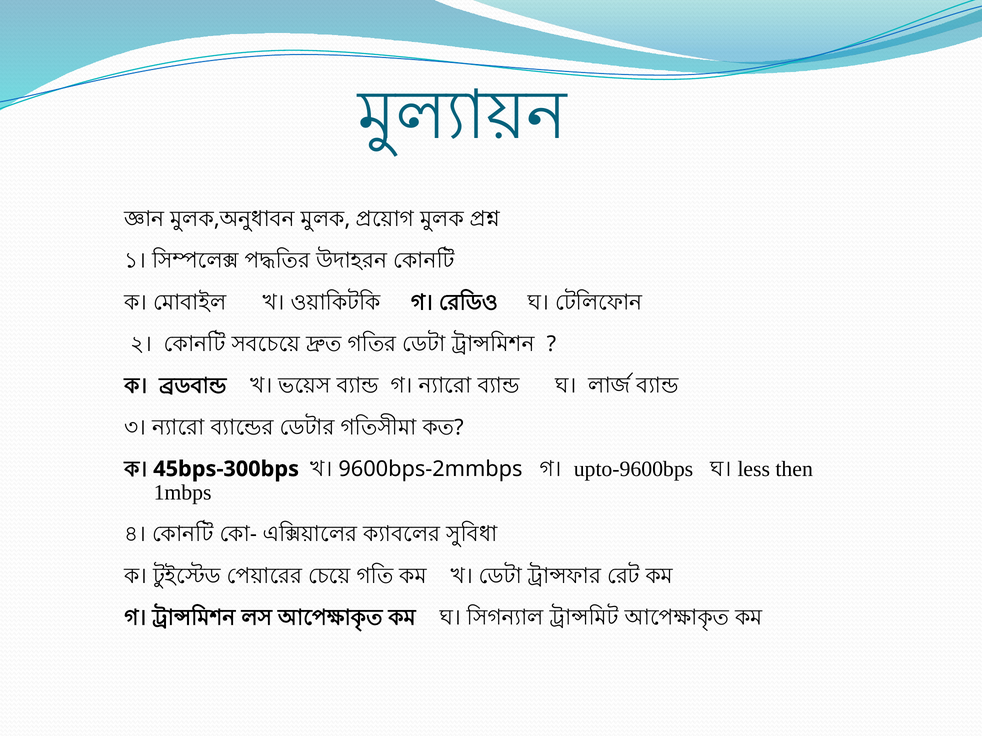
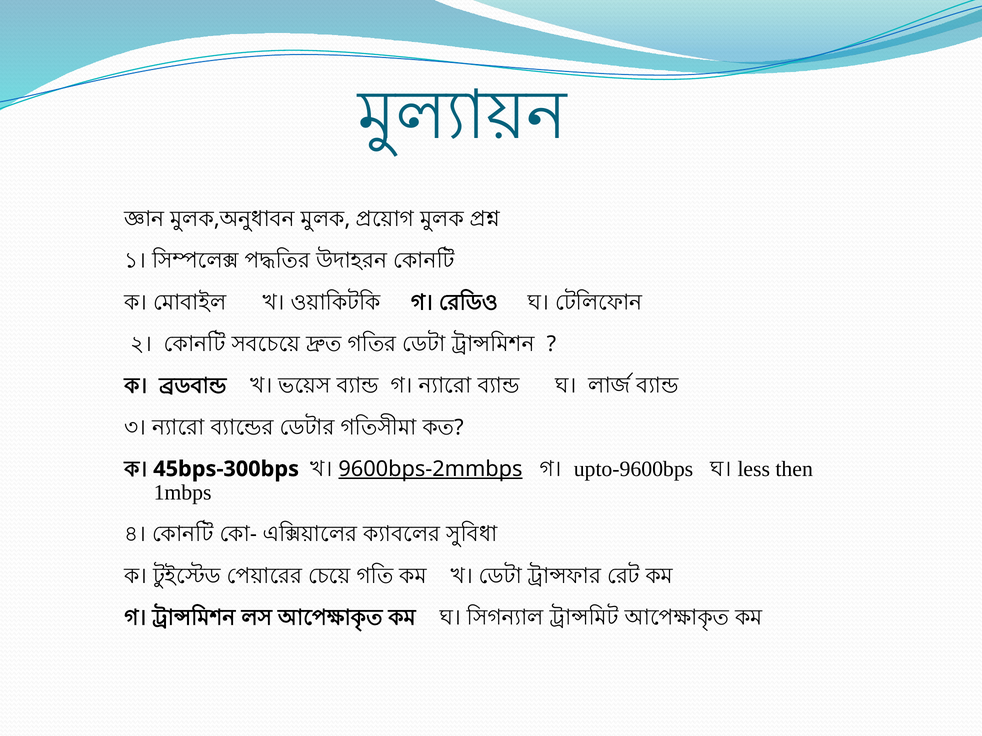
9600bps-2mmbps underline: none -> present
